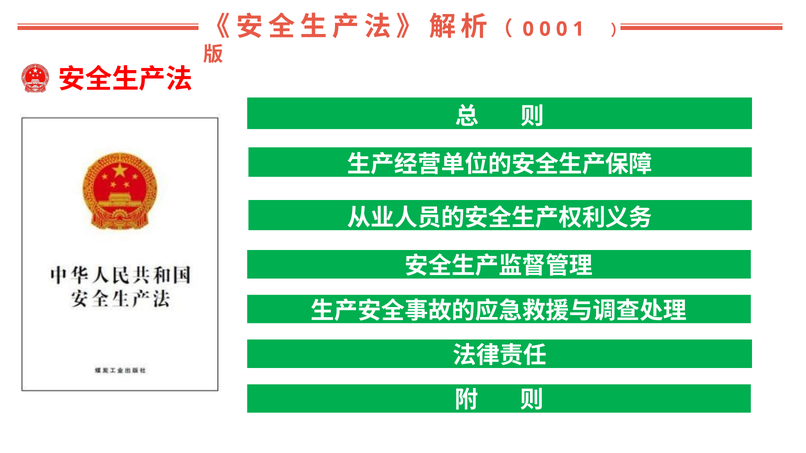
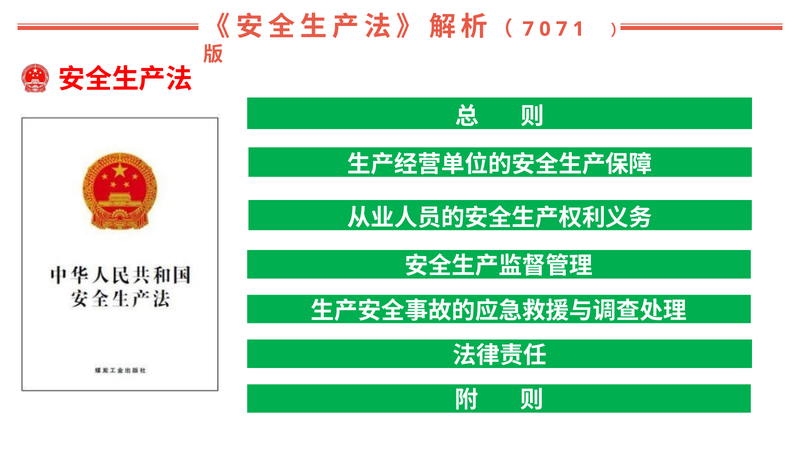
0 at (528, 29): 0 -> 7
0 at (562, 29): 0 -> 7
